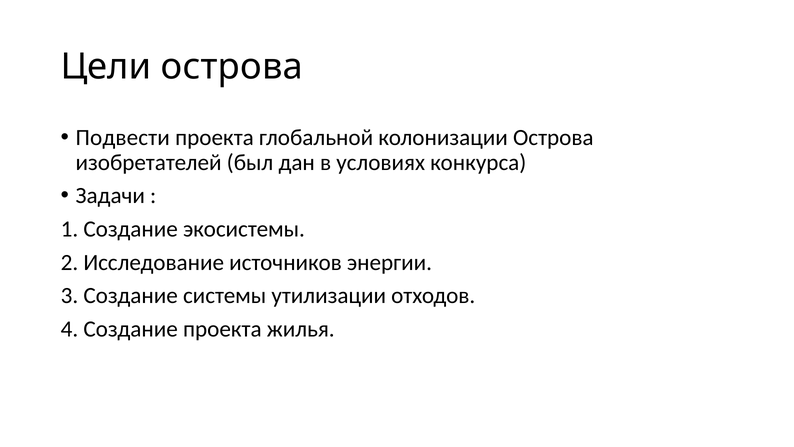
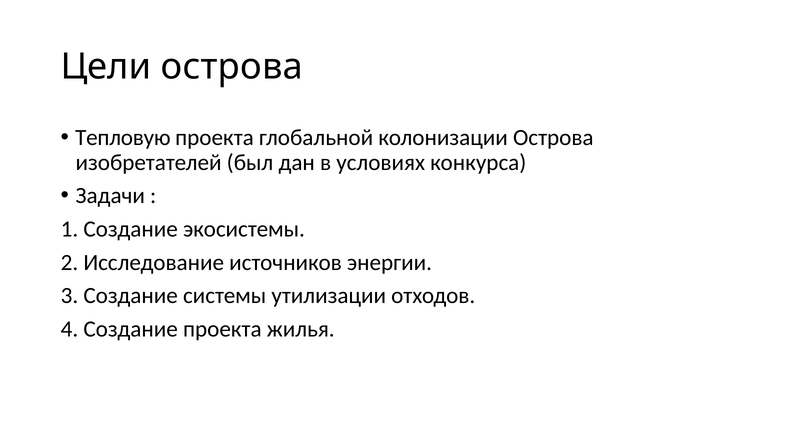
Подвести: Подвести -> Тепловую
